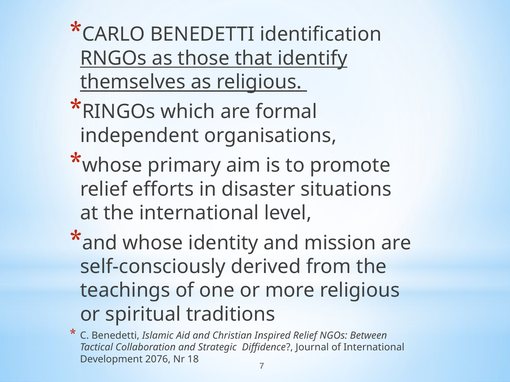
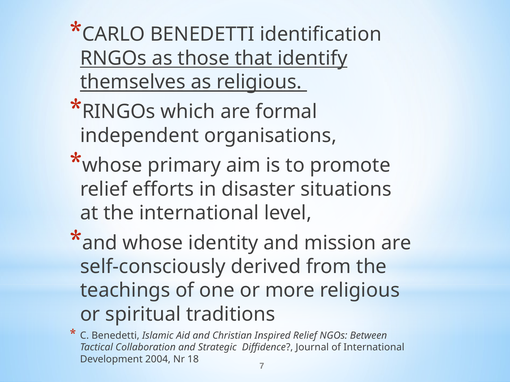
2076: 2076 -> 2004
